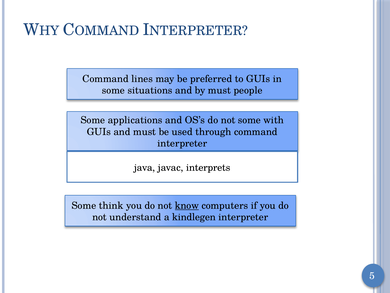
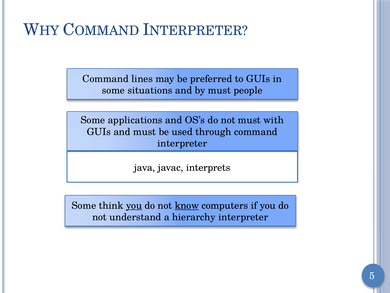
not some: some -> must
you at (134, 205) underline: none -> present
kindlegen: kindlegen -> hierarchy
